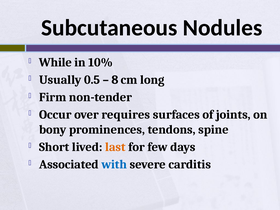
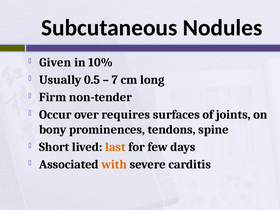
While: While -> Given
8: 8 -> 7
with colour: blue -> orange
